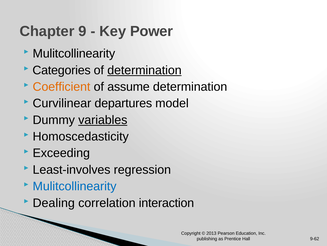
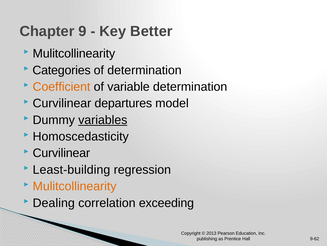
Power: Power -> Better
determination at (144, 70) underline: present -> none
assume: assume -> variable
Exceeding at (61, 153): Exceeding -> Curvilinear
Least-involves: Least-involves -> Least-building
Mulitcollinearity at (75, 186) colour: blue -> orange
interaction: interaction -> exceeding
